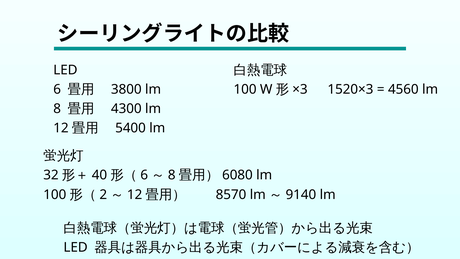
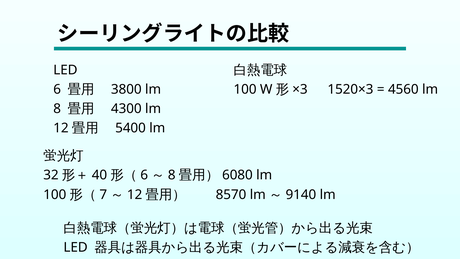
2: 2 -> 7
